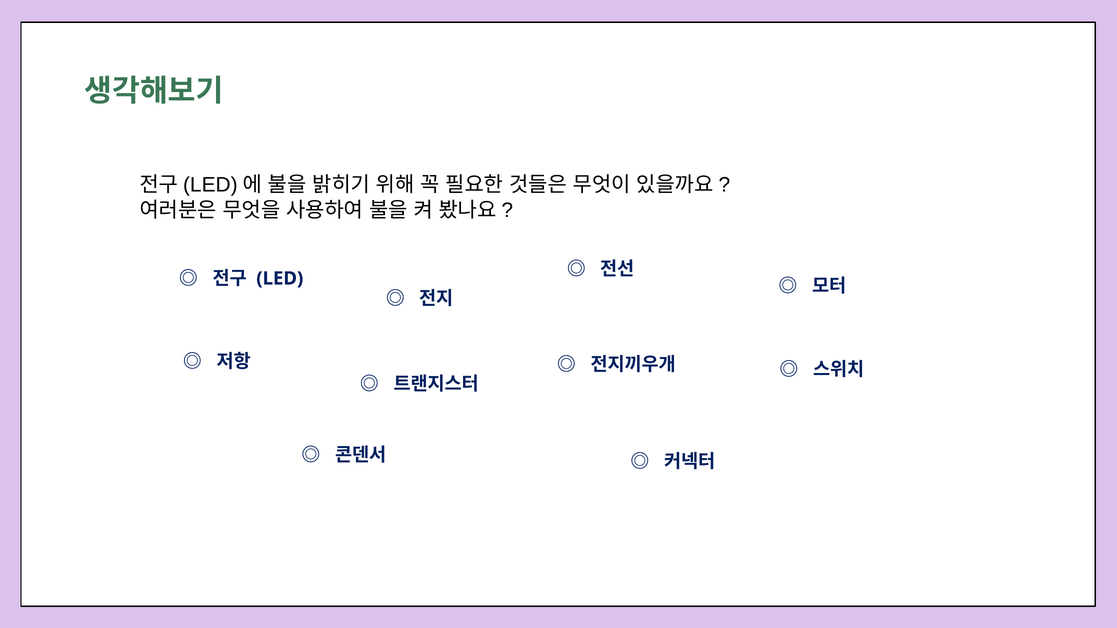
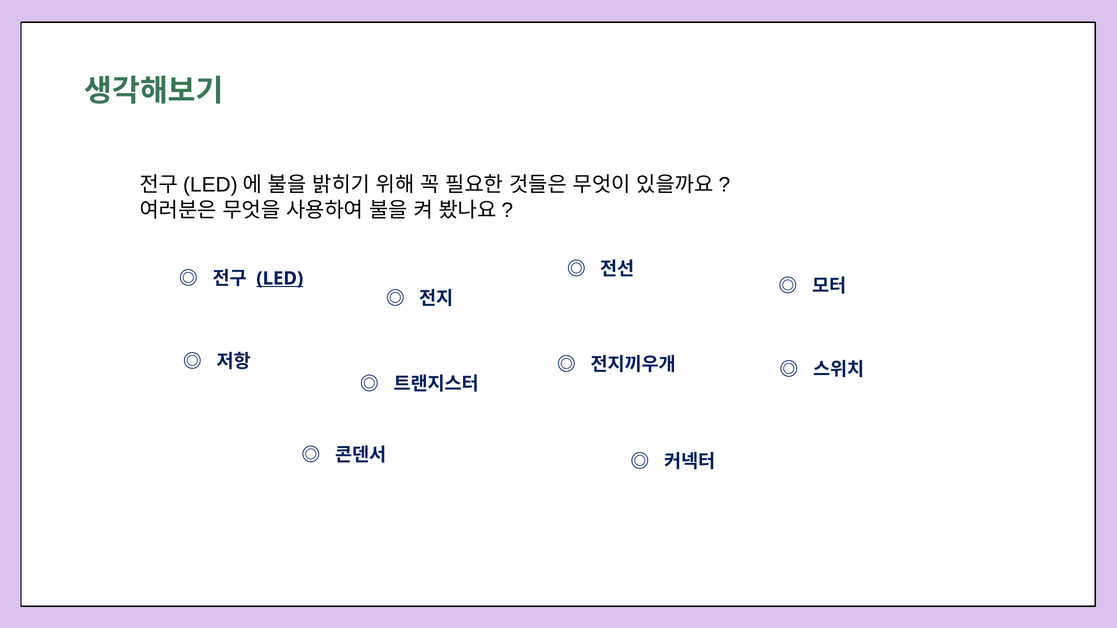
LED underline: none -> present
